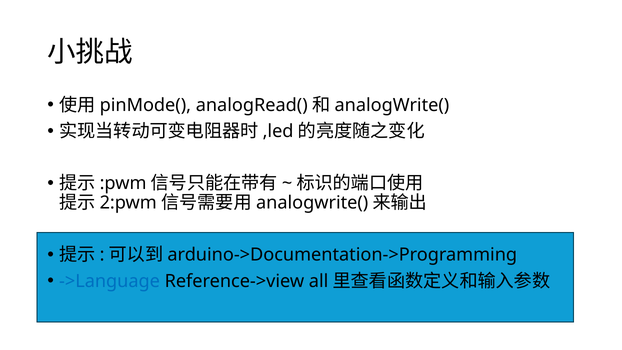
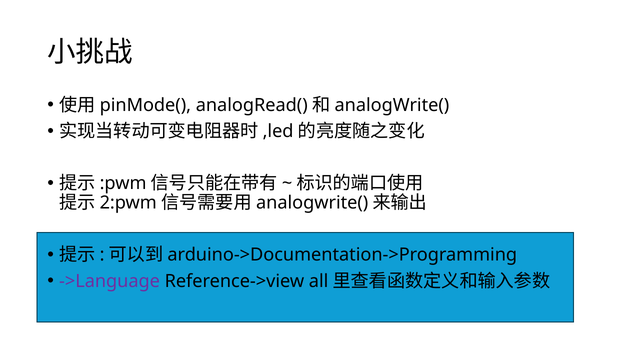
->Language colour: blue -> purple
